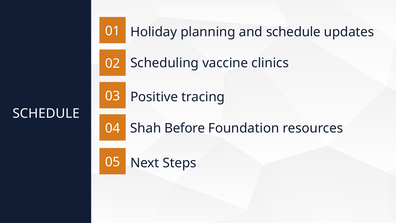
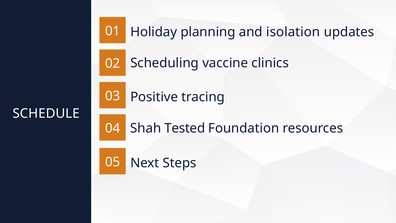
and schedule: schedule -> isolation
Before: Before -> Tested
